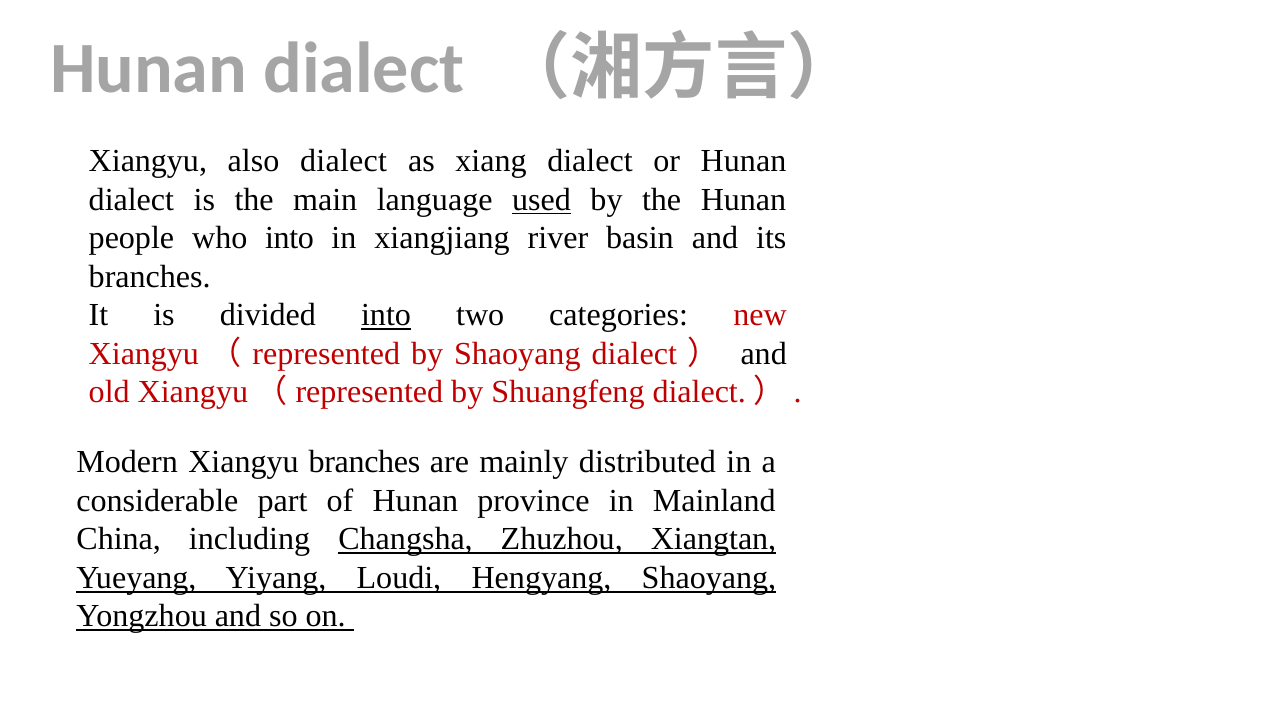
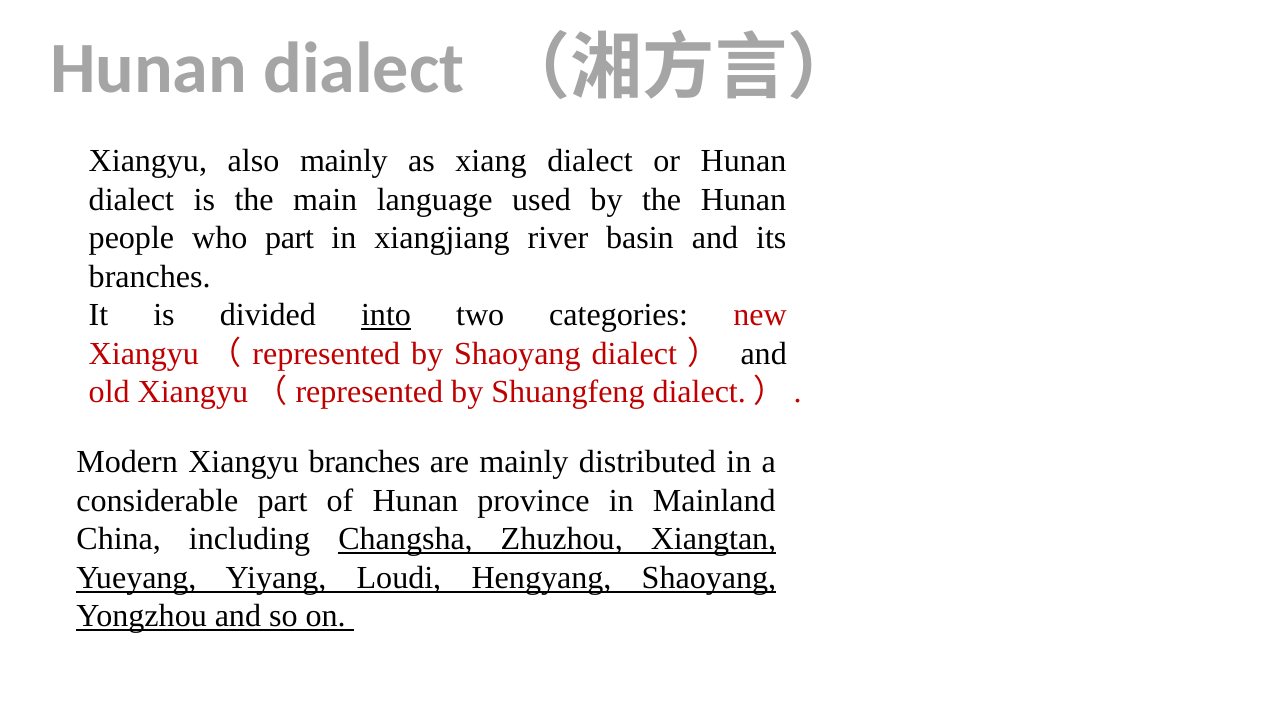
also dialect: dialect -> mainly
used underline: present -> none
who into: into -> part
